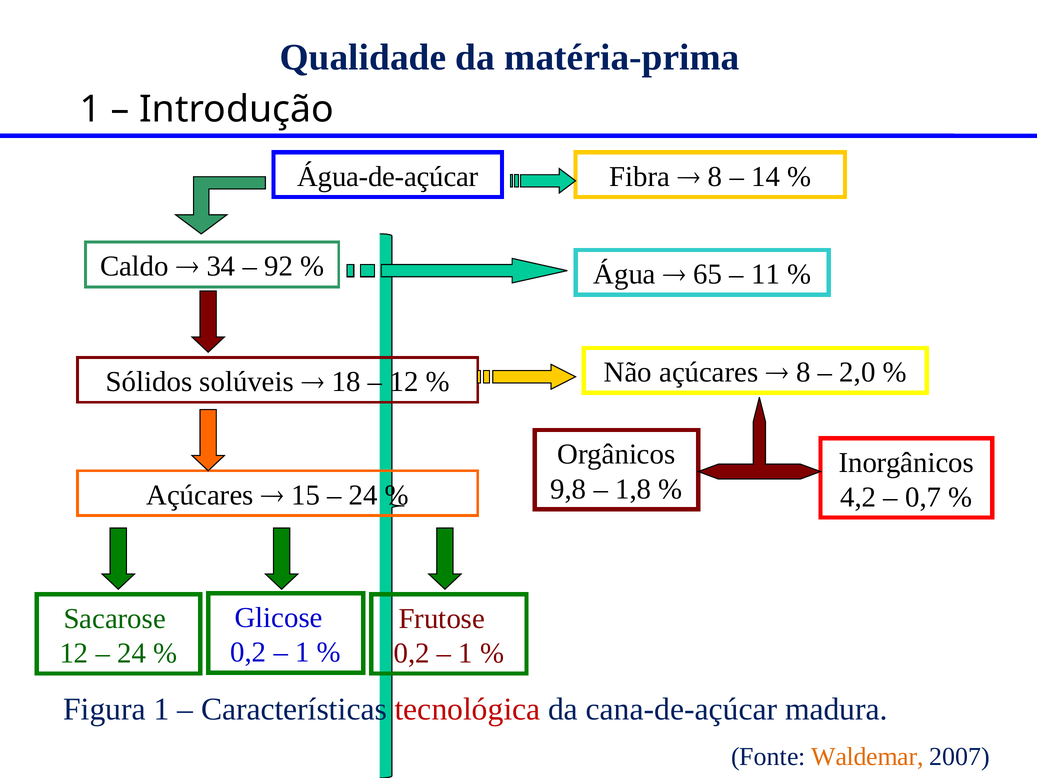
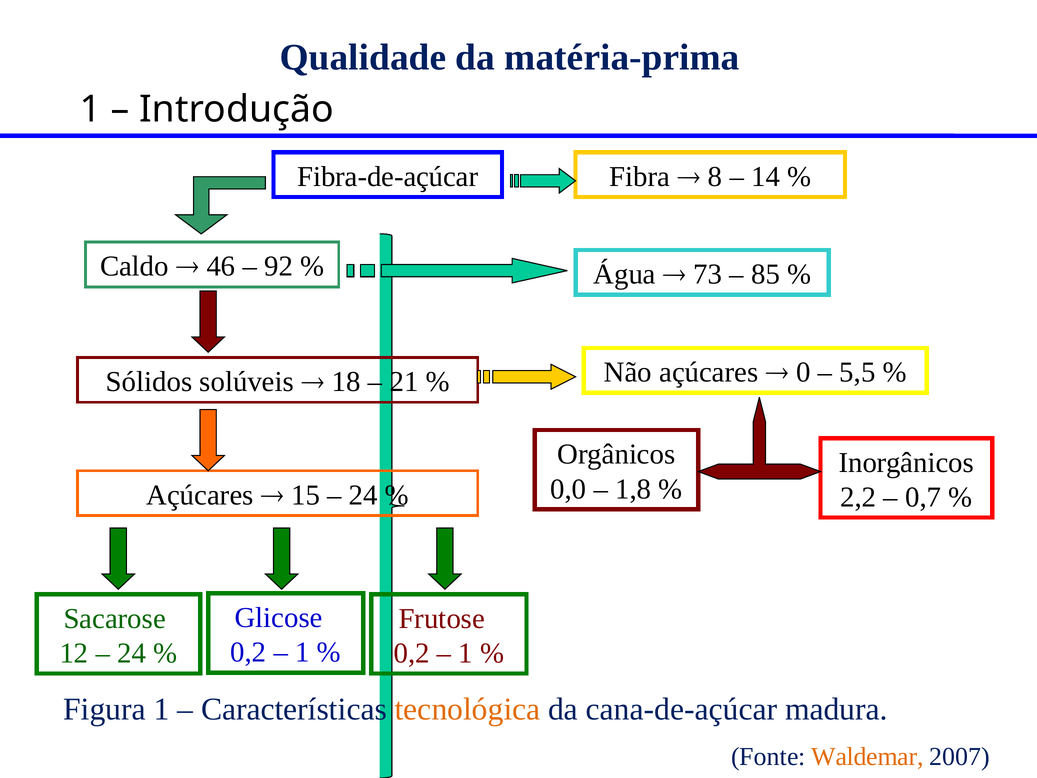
Água-de-açúcar: Água-de-açúcar -> Fibra-de-açúcar
34: 34 -> 46
65: 65 -> 73
11: 11 -> 85
8 at (803, 372): 8 -> 0
2,0: 2,0 -> 5,5
12 at (404, 382): 12 -> 21
9,8: 9,8 -> 0,0
4,2: 4,2 -> 2,2
tecnológica colour: red -> orange
